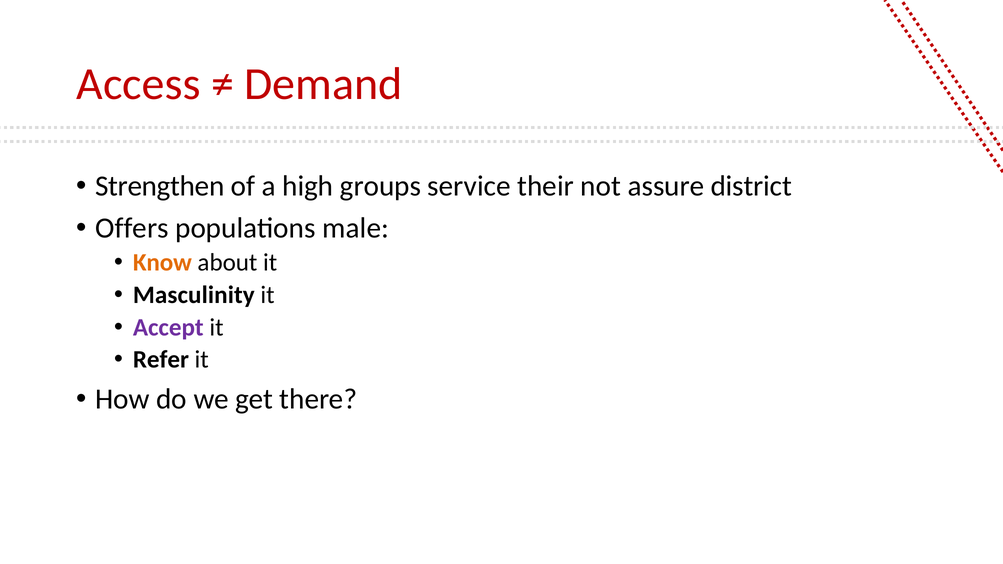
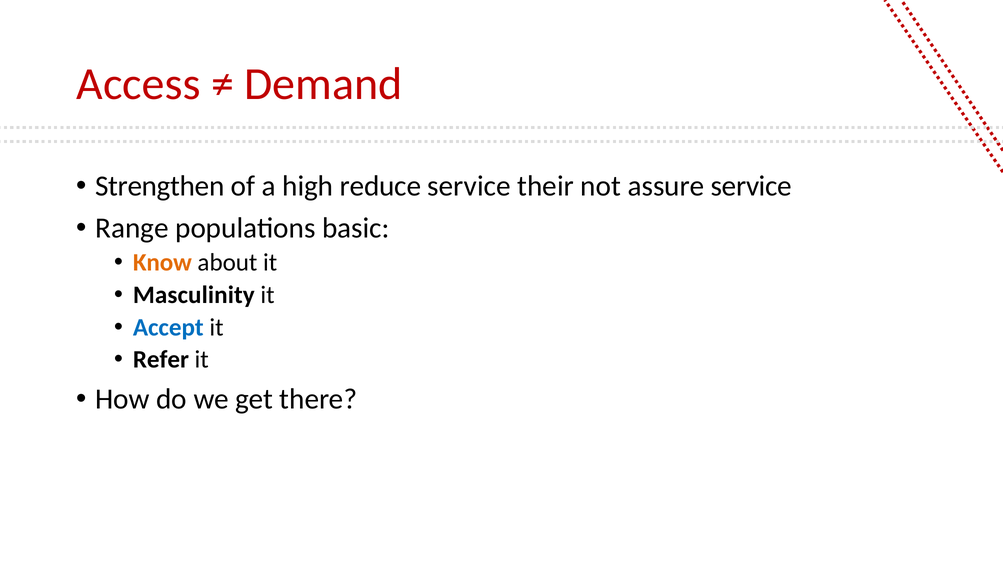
groups: groups -> reduce
assure district: district -> service
Offers: Offers -> Range
male: male -> basic
Accept colour: purple -> blue
